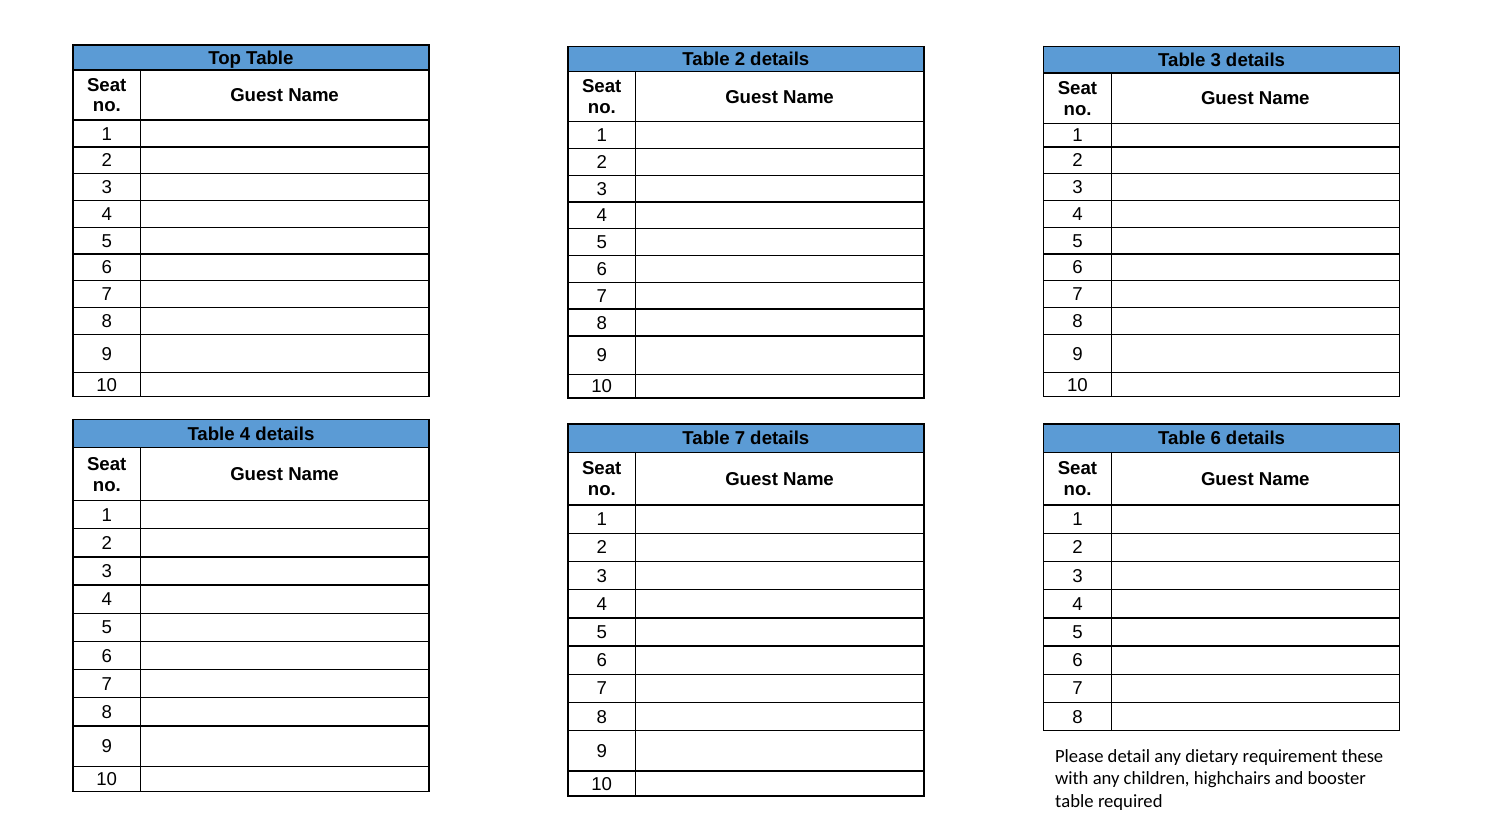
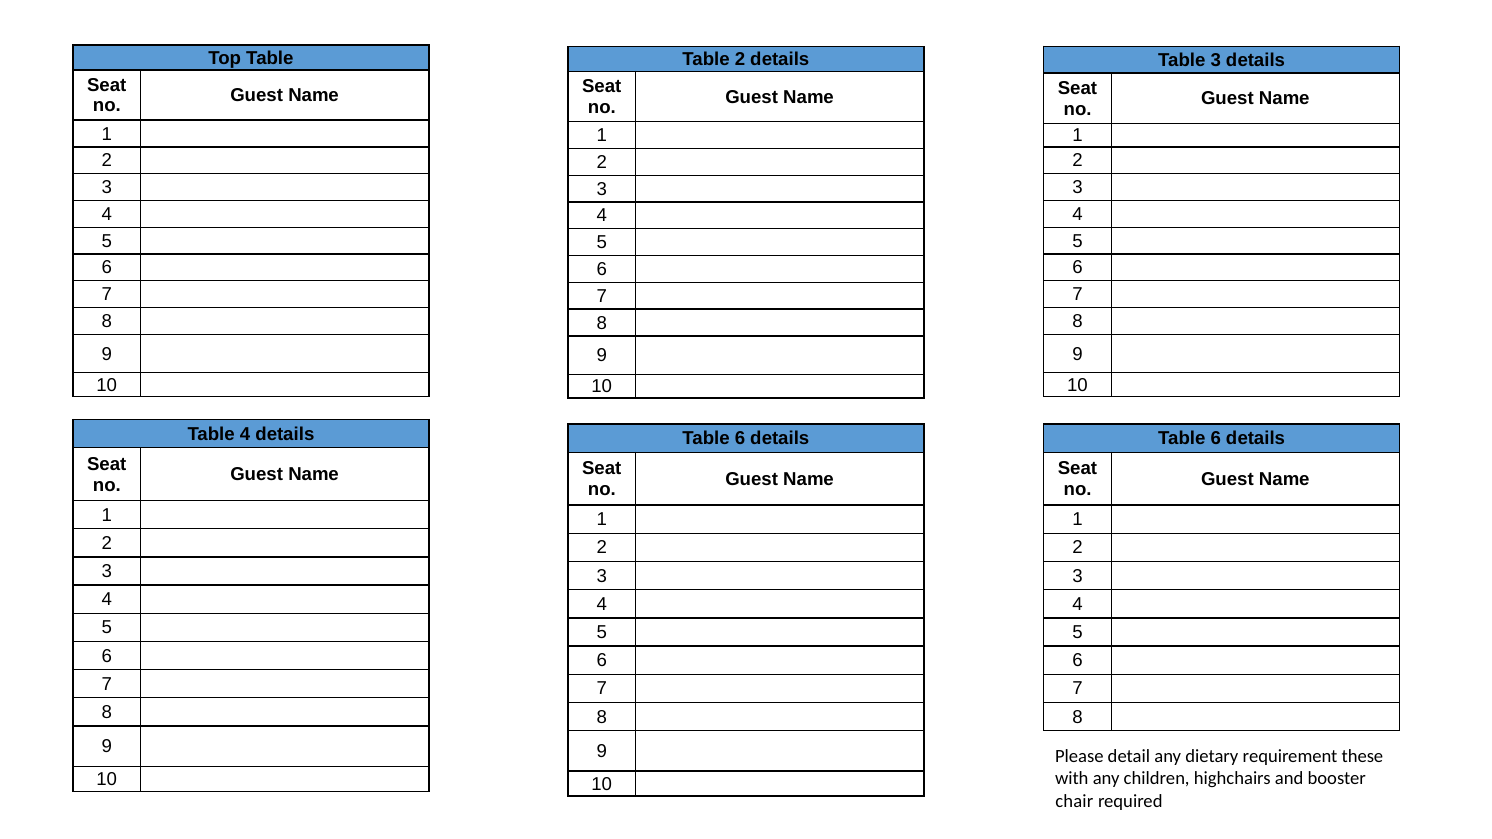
7 at (740, 439): 7 -> 6
table at (1074, 801): table -> chair
